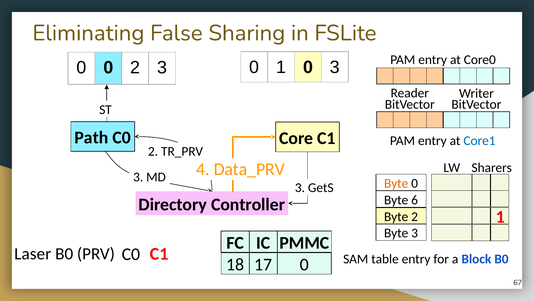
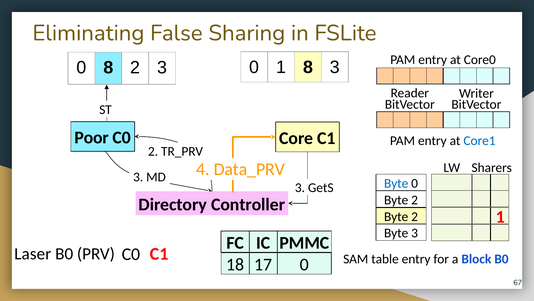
1 0: 0 -> 8
0 0: 0 -> 8
Path: Path -> Poor
Byte at (396, 183) colour: orange -> blue
6 at (415, 200): 6 -> 2
